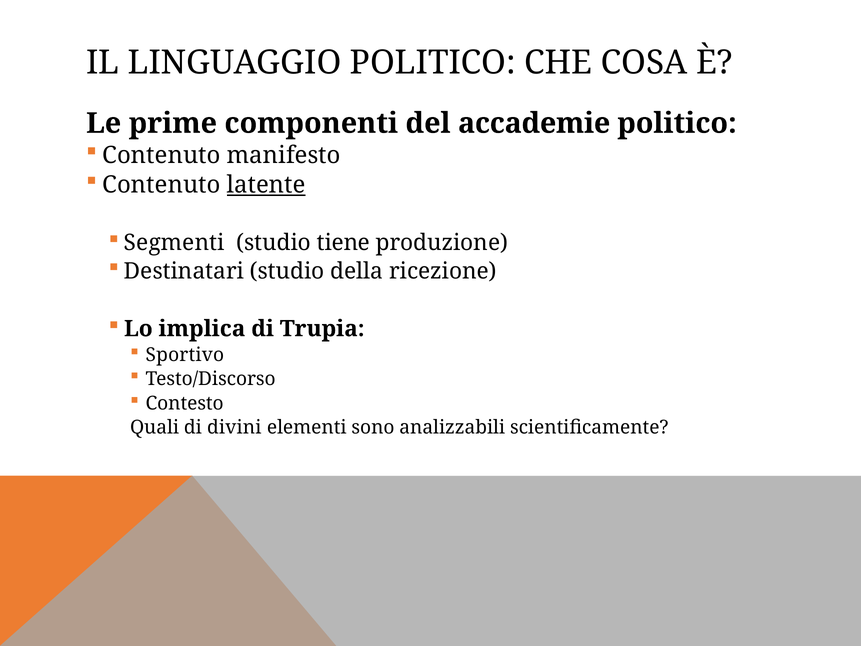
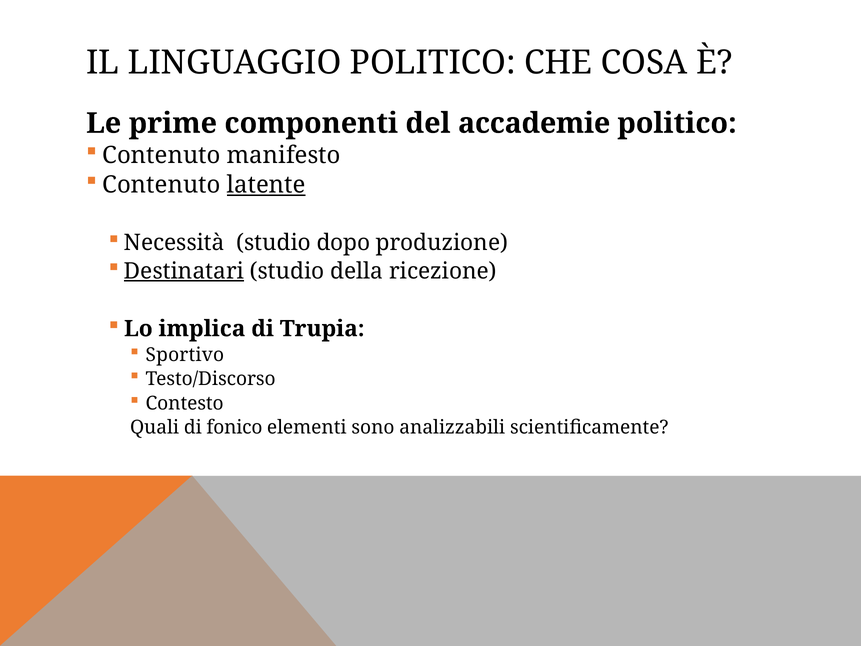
Segmenti: Segmenti -> Necessità
tiene: tiene -> dopo
Destinatari underline: none -> present
divini: divini -> fonico
